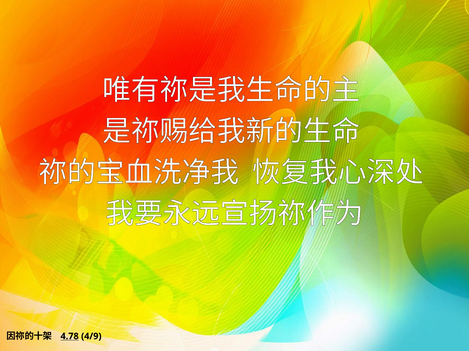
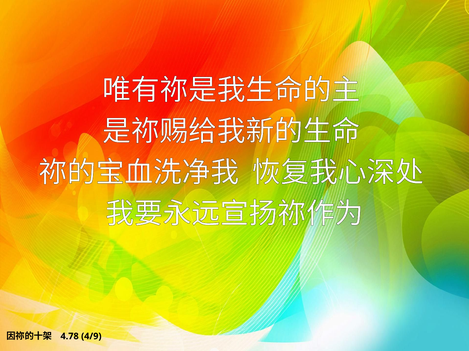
4.78 underline: present -> none
